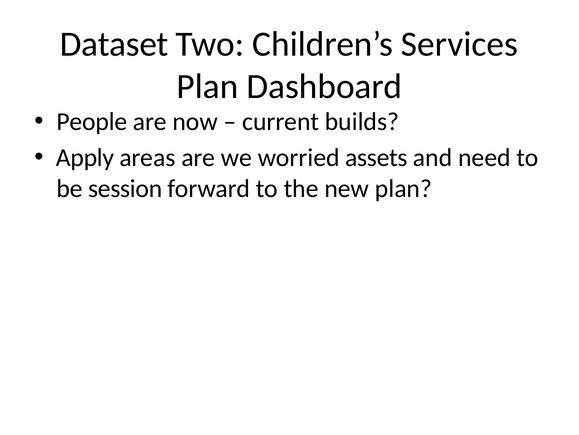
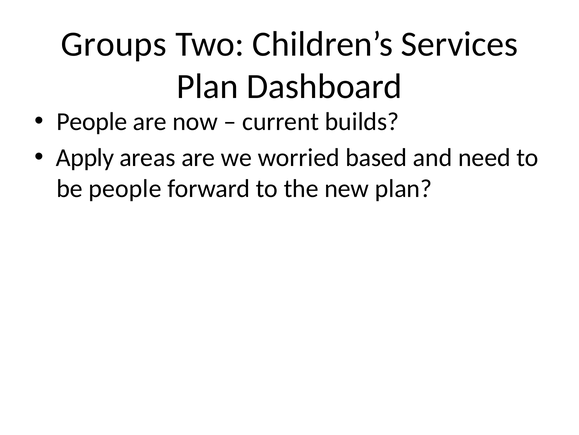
Dataset: Dataset -> Groups
assets: assets -> based
be session: session -> people
